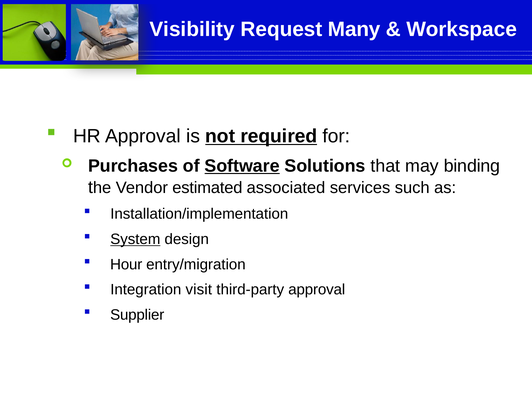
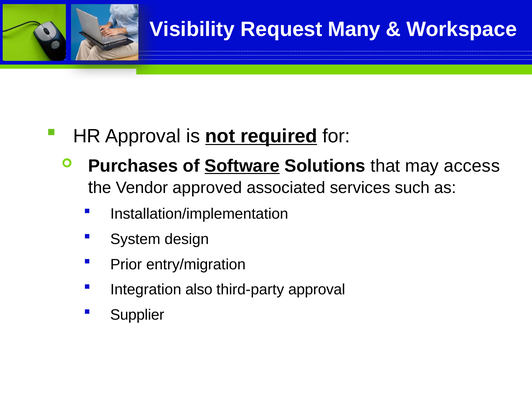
binding: binding -> access
estimated: estimated -> approved
System underline: present -> none
Hour: Hour -> Prior
visit: visit -> also
